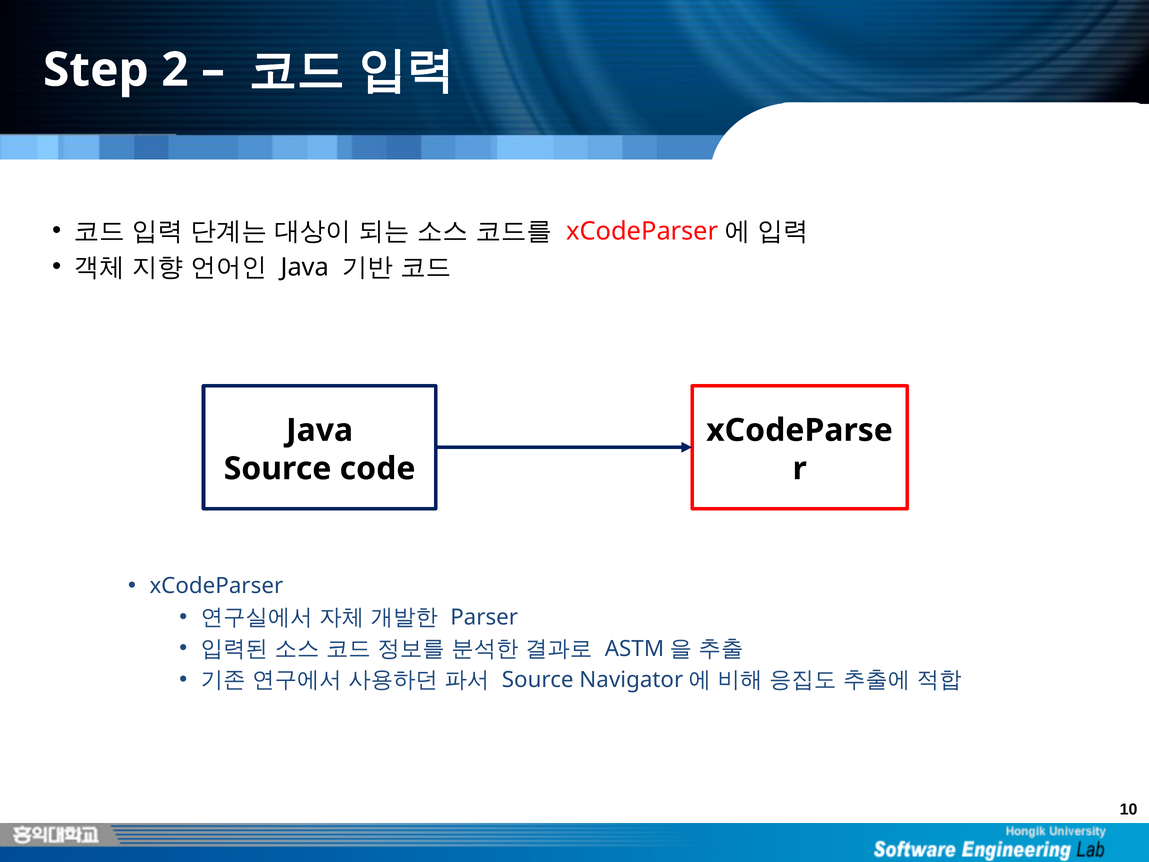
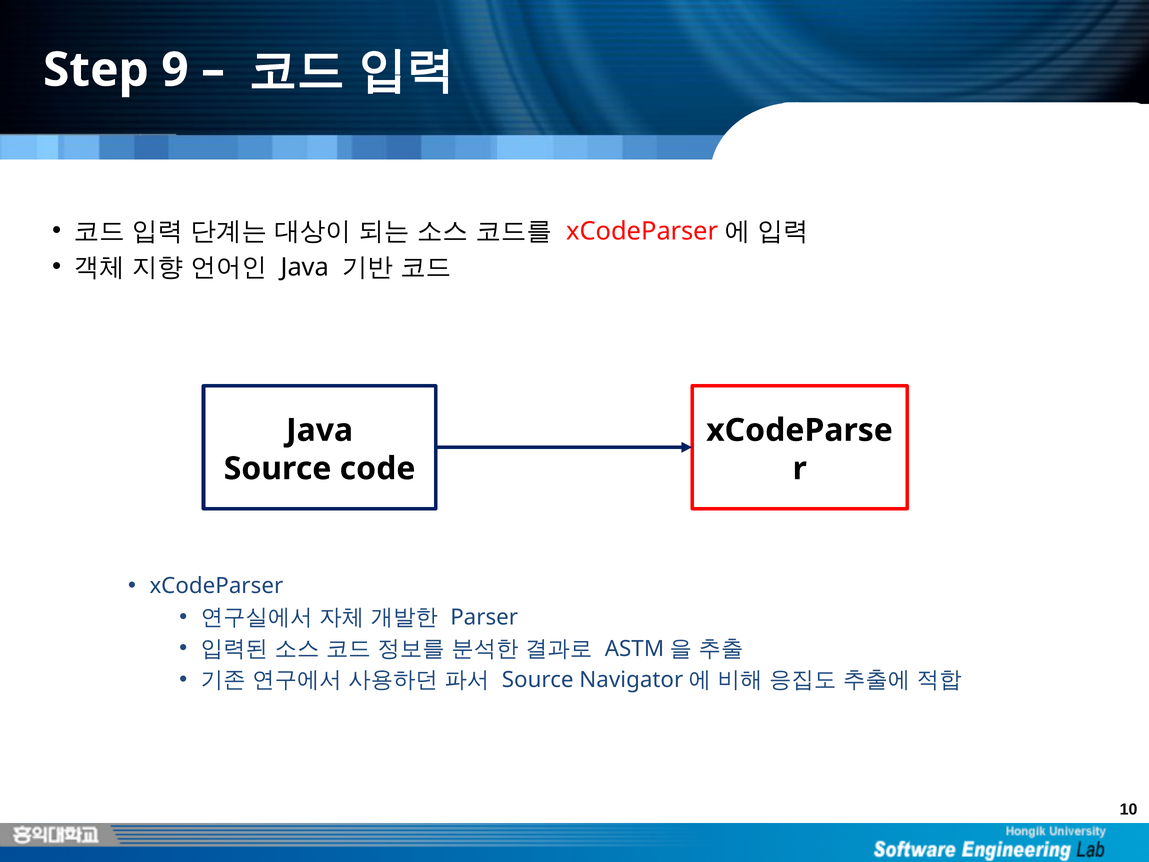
2: 2 -> 9
